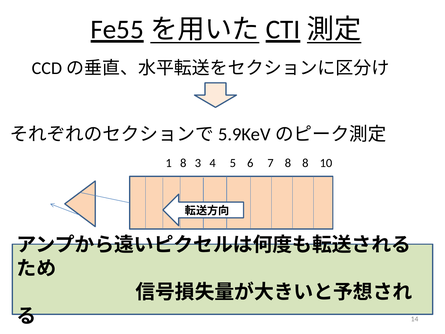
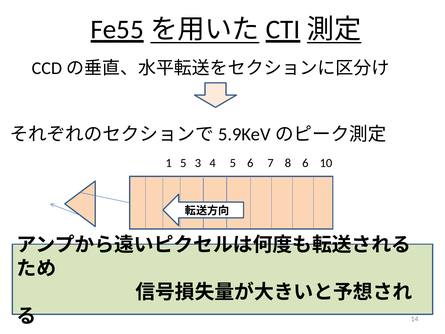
1 8: 8 -> 5
8 8: 8 -> 6
